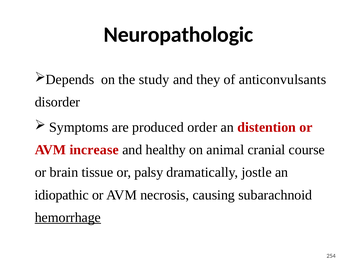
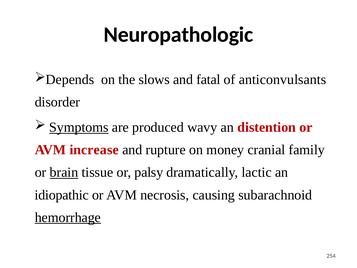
study: study -> slows
they: they -> fatal
Symptoms underline: none -> present
order: order -> wavy
healthy: healthy -> rupture
animal: animal -> money
course: course -> family
brain underline: none -> present
jostle: jostle -> lactic
